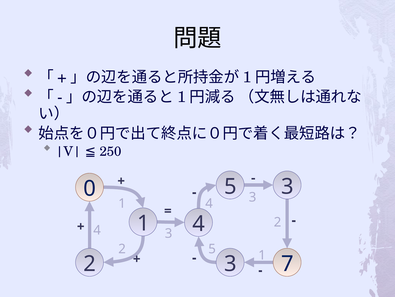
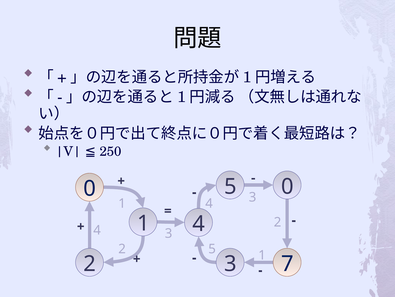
5 3: 3 -> 0
